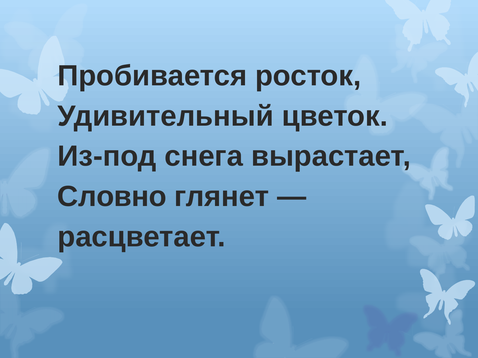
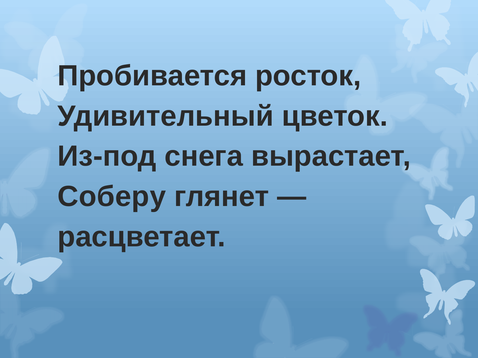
Словно: Словно -> Соберу
